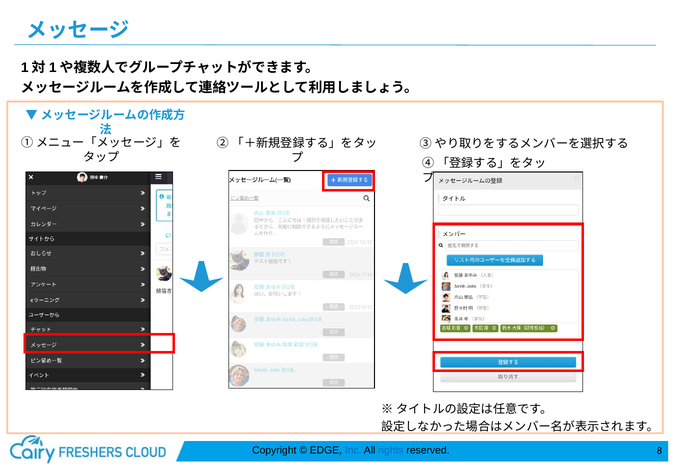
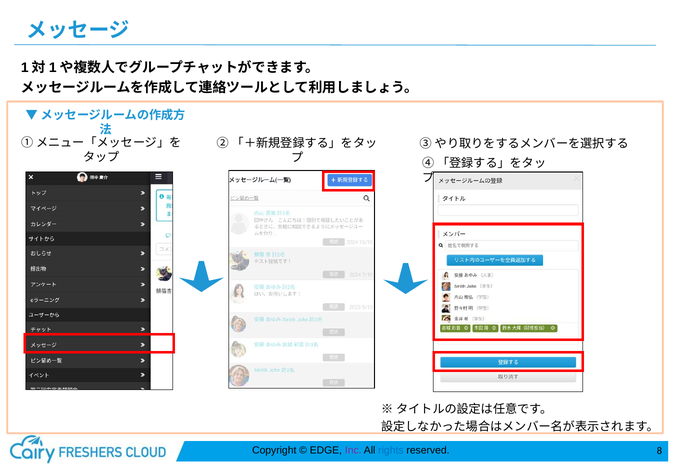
Inc colour: blue -> purple
